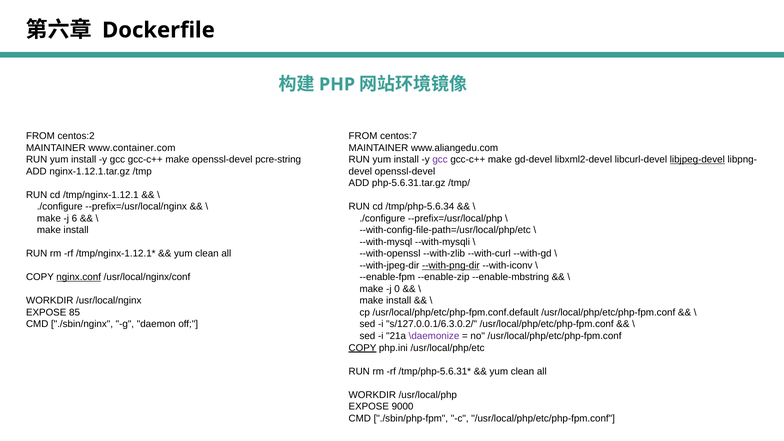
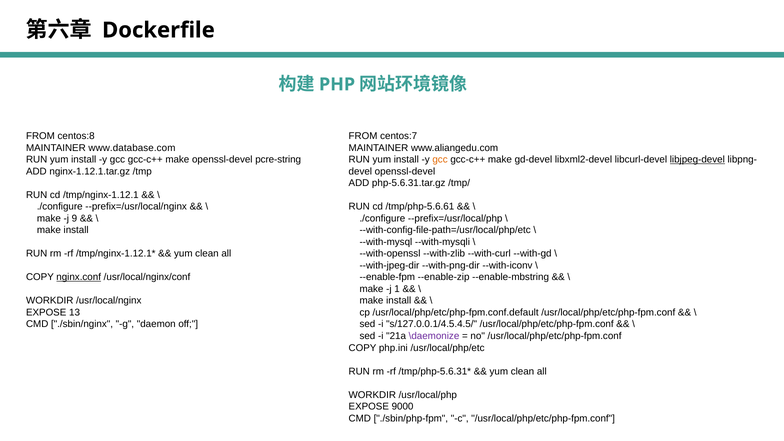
centos:2: centos:2 -> centos:8
www.container.com: www.container.com -> www.database.com
gcc at (440, 160) colour: purple -> orange
/tmp/php-5.6.34: /tmp/php-5.6.34 -> /tmp/php-5.6.61
6: 6 -> 9
--with-png-dir underline: present -> none
0: 0 -> 1
85: 85 -> 13
s/127.0.0.1/6.3.0.2/: s/127.0.0.1/6.3.0.2/ -> s/127.0.0.1/4.5.4.5/
COPY at (362, 348) underline: present -> none
